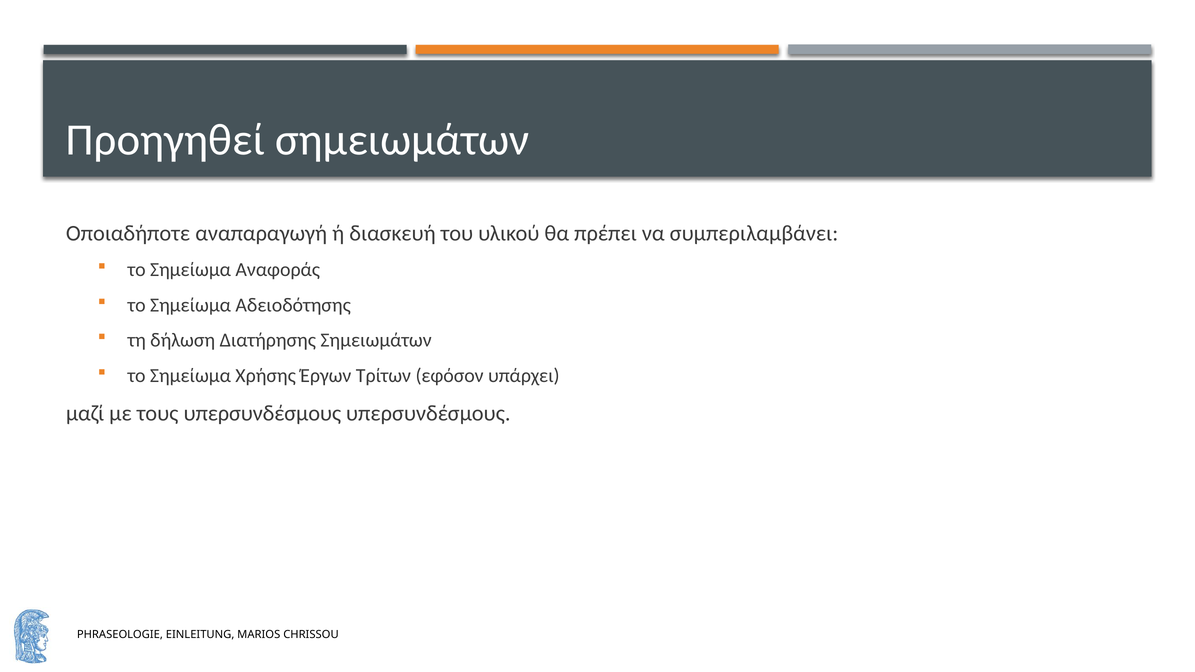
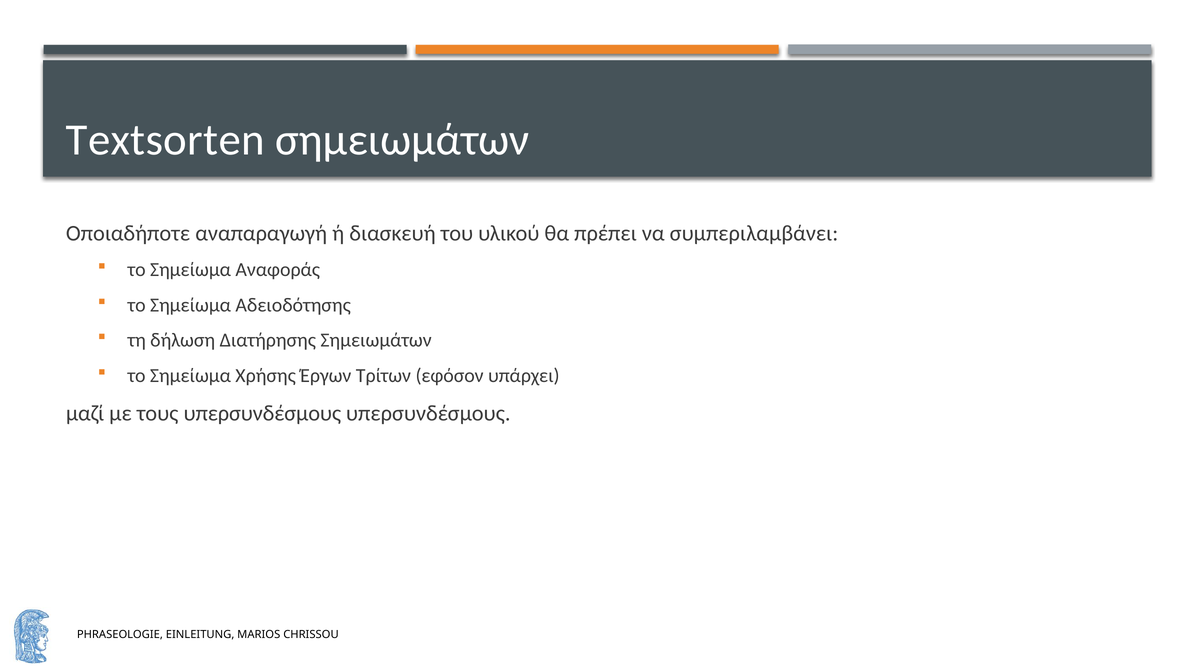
Προηγηθεί: Προηγηθεί -> Textsorten
